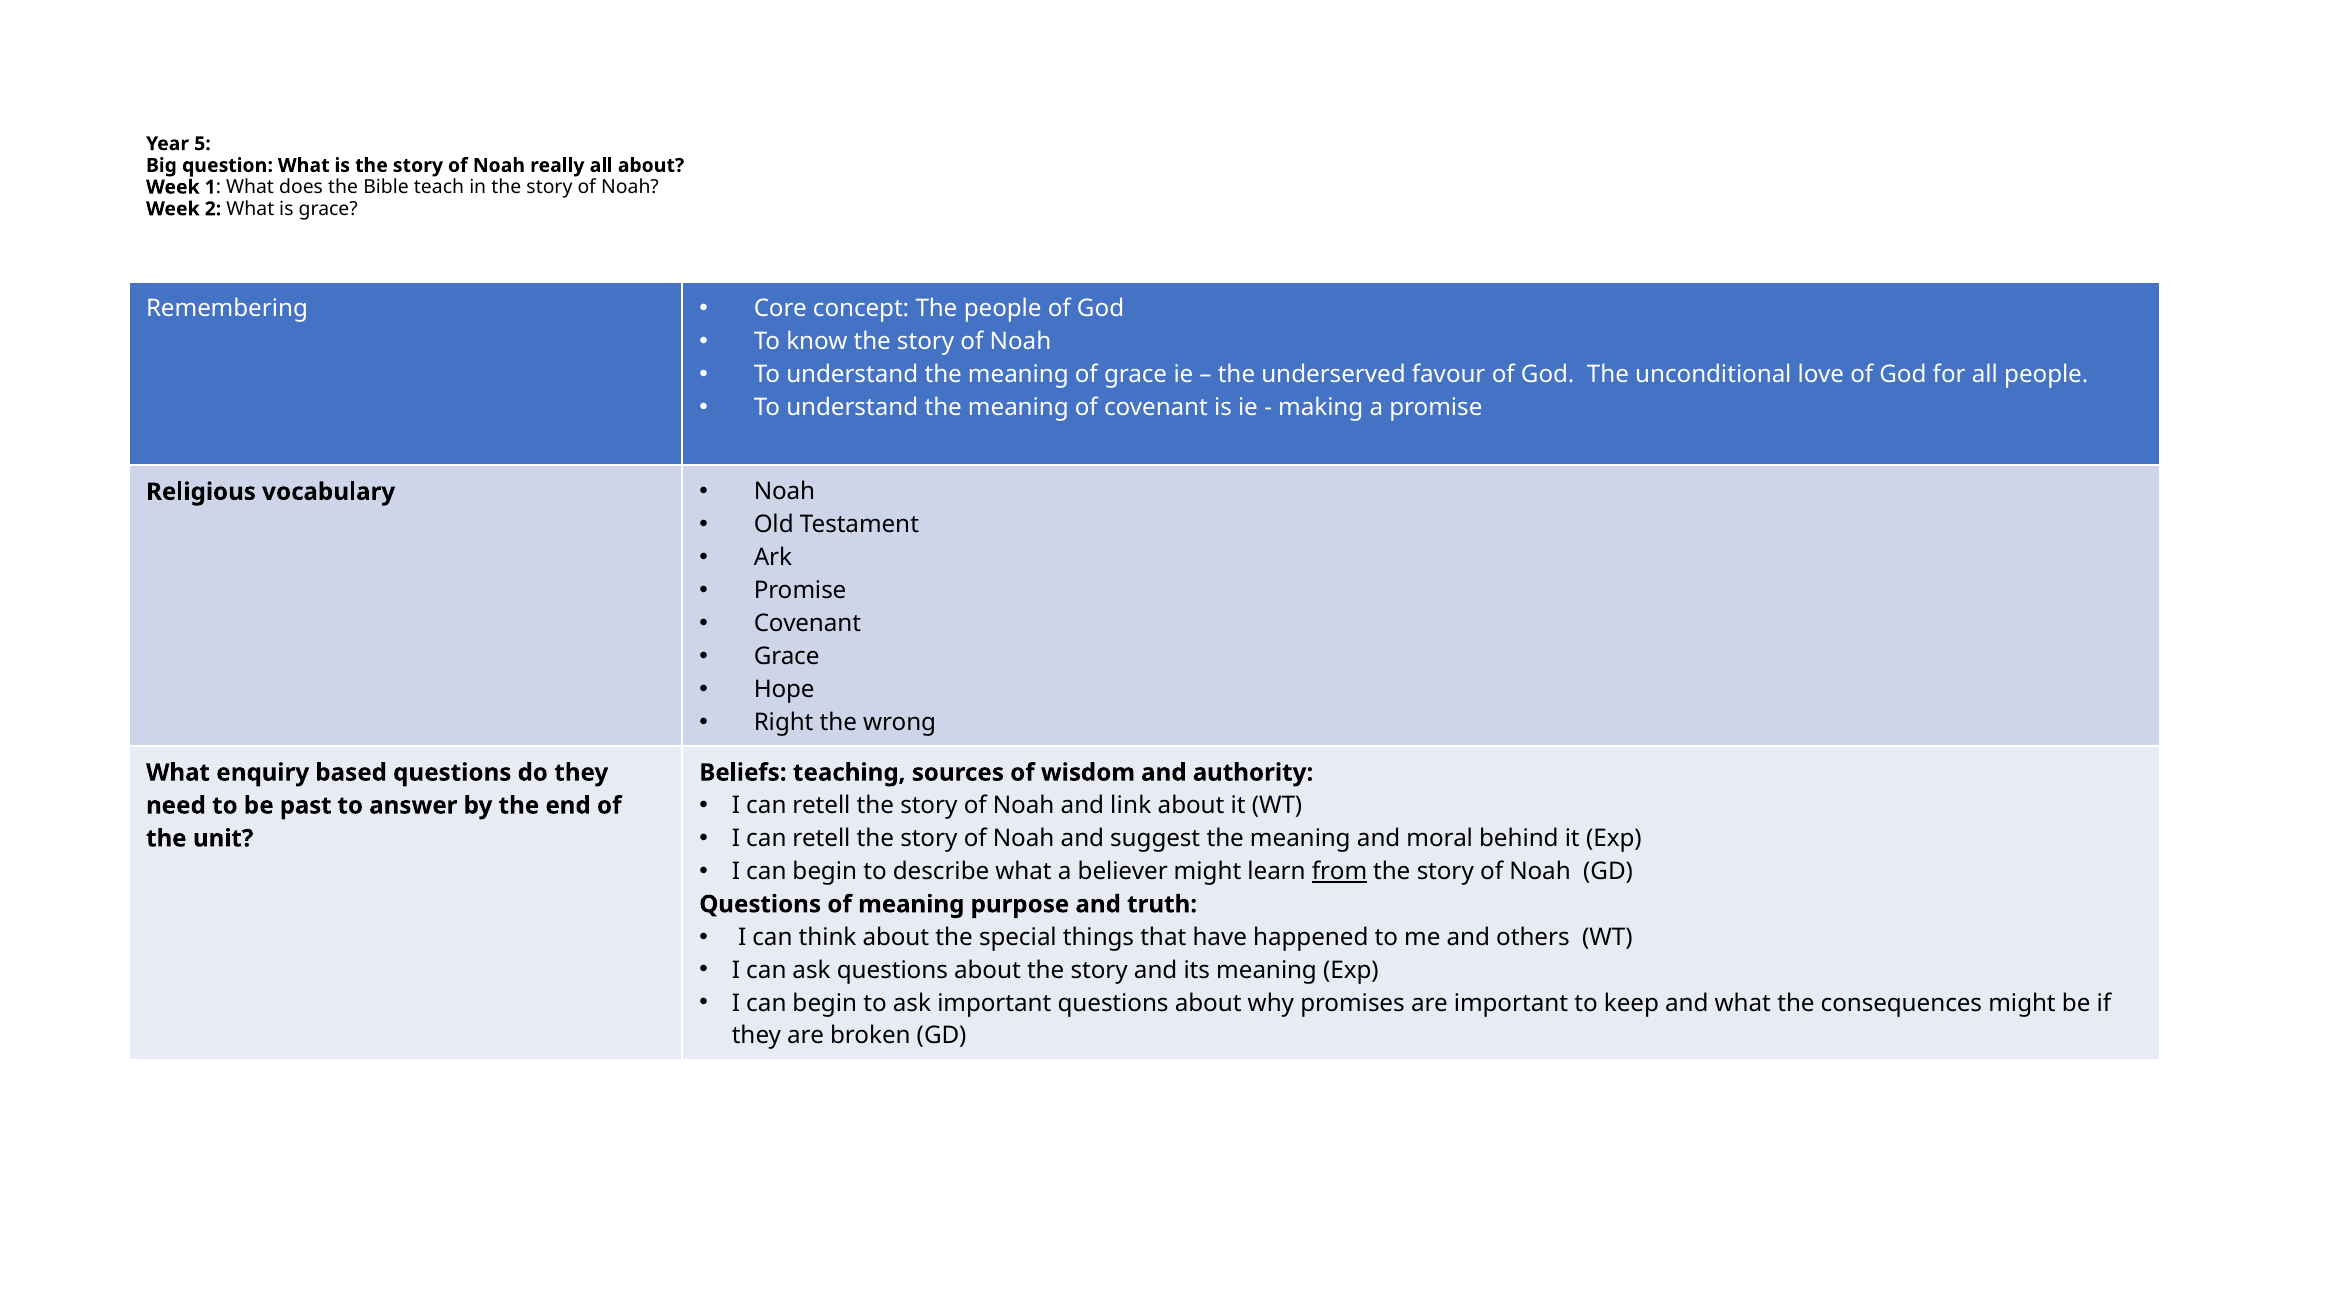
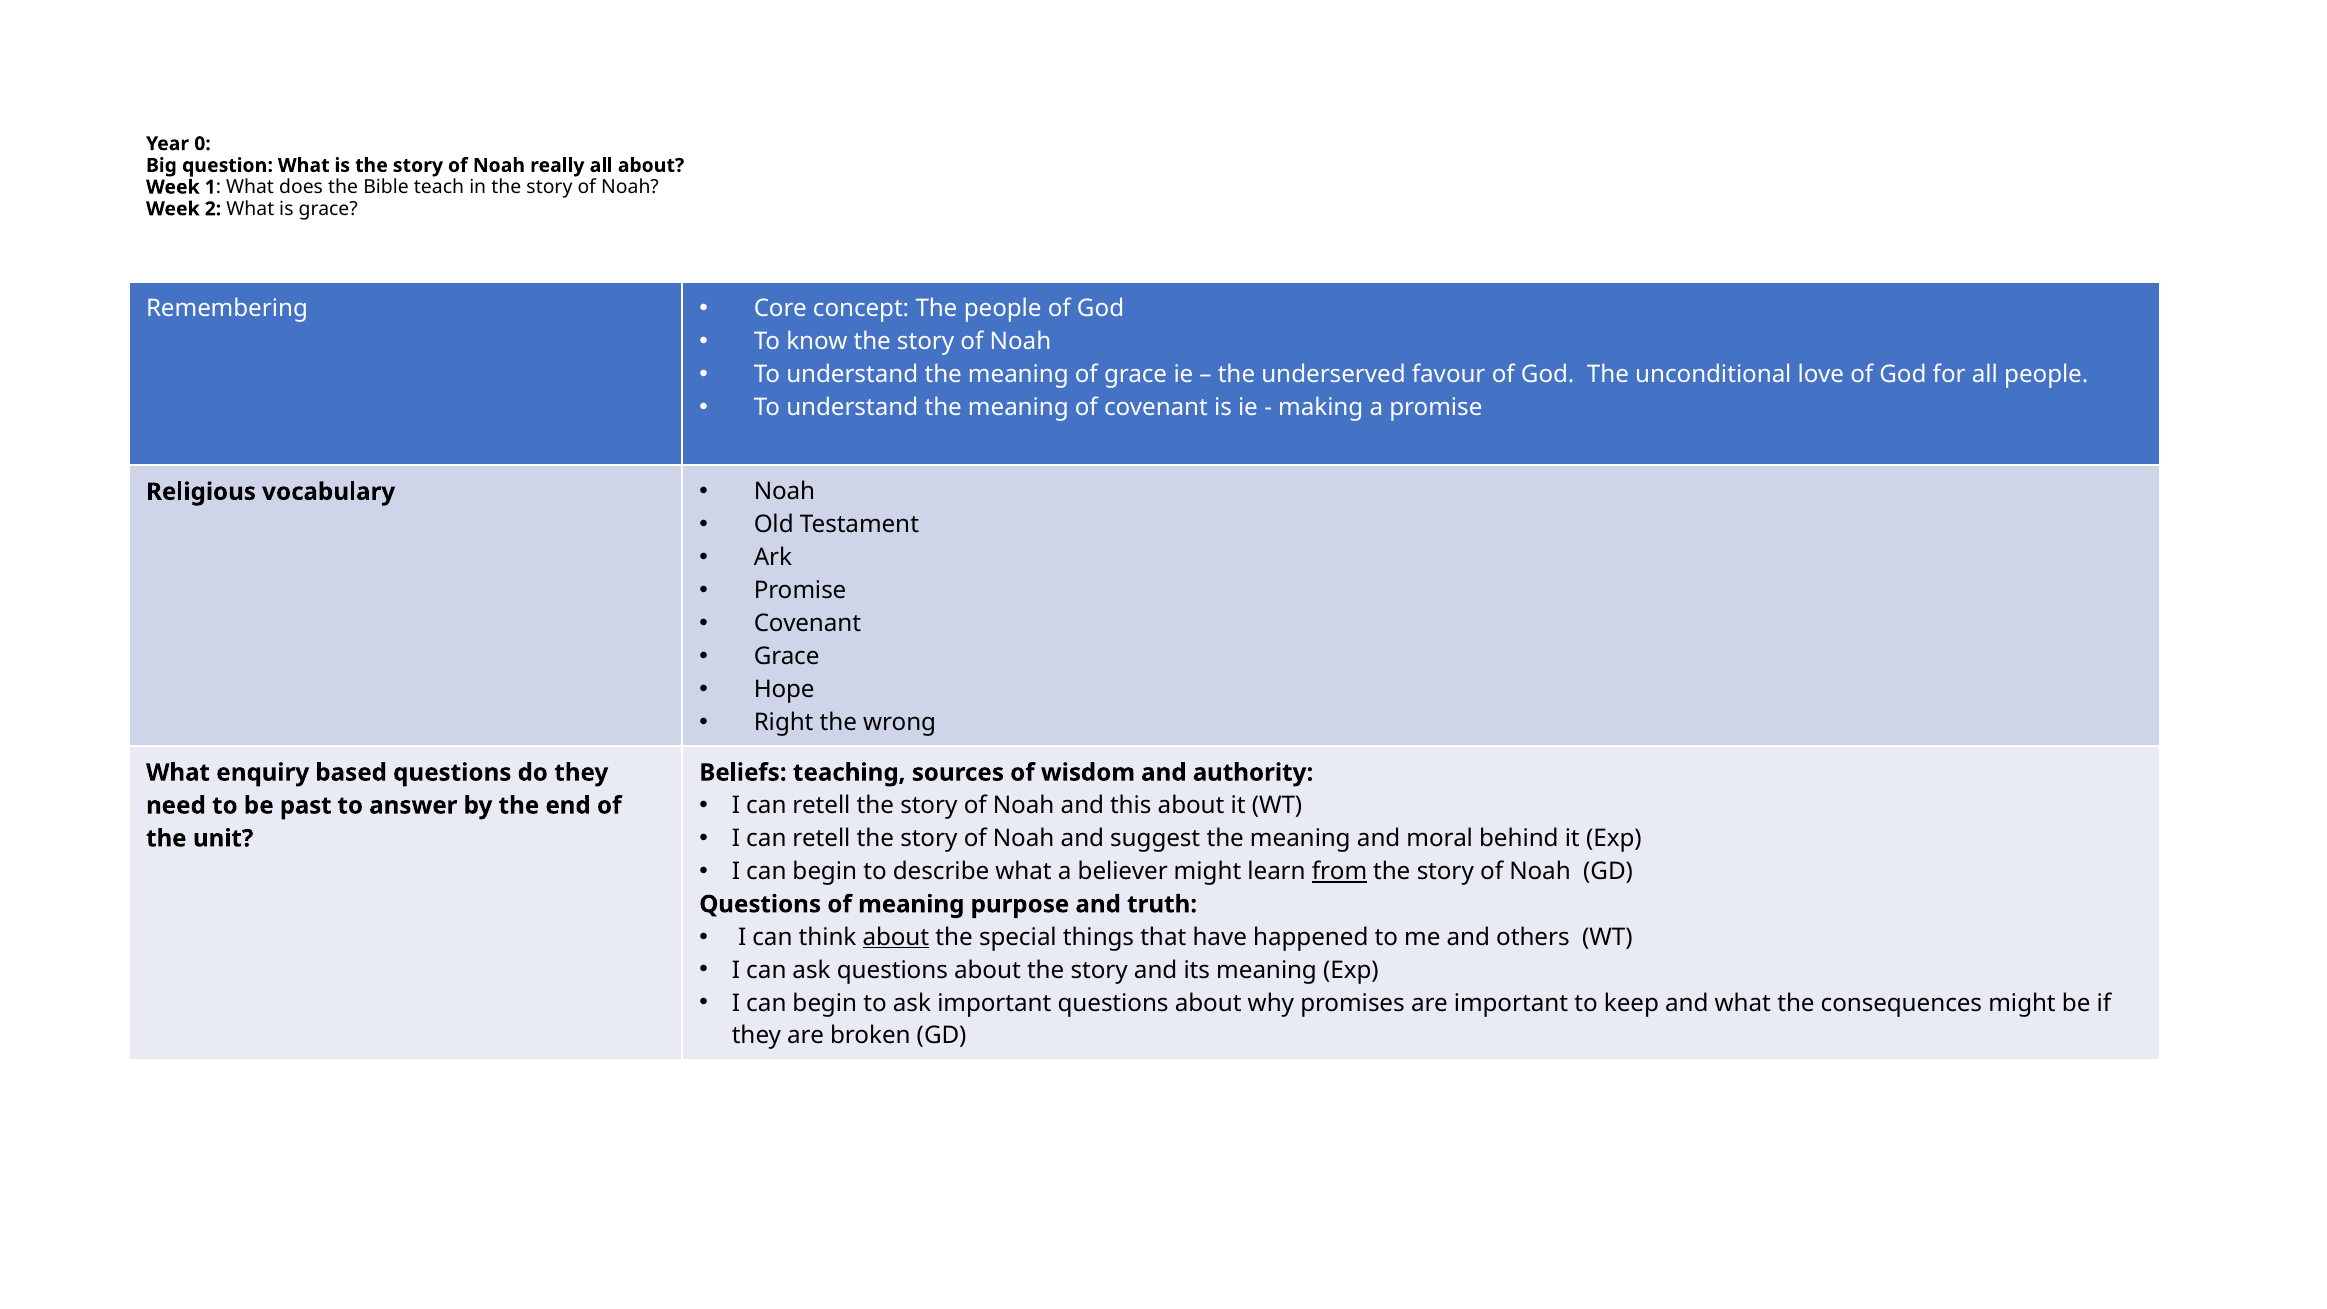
5: 5 -> 0
link: link -> this
about at (896, 937) underline: none -> present
